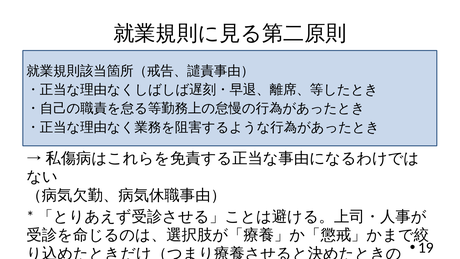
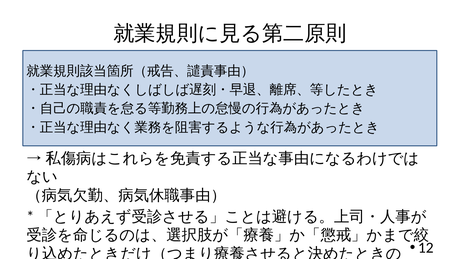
19: 19 -> 12
